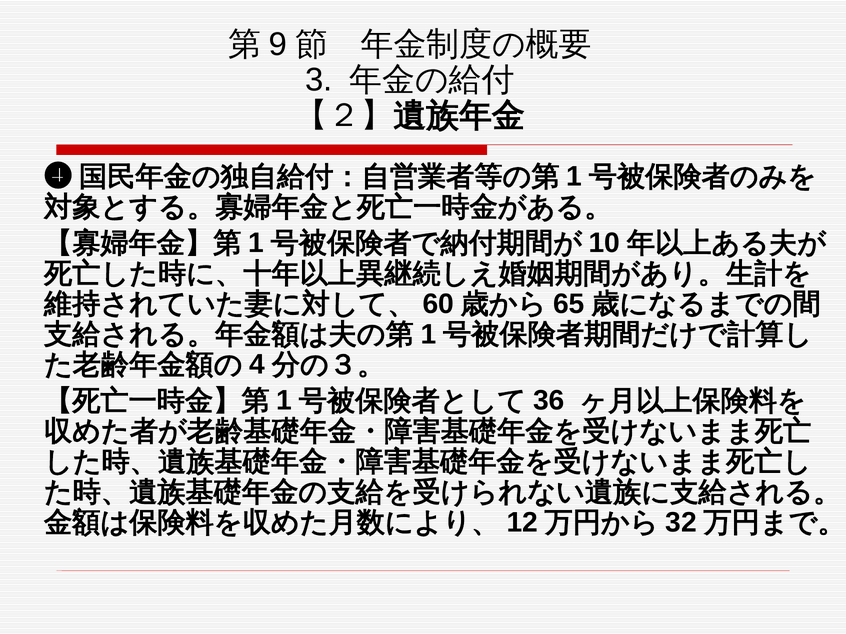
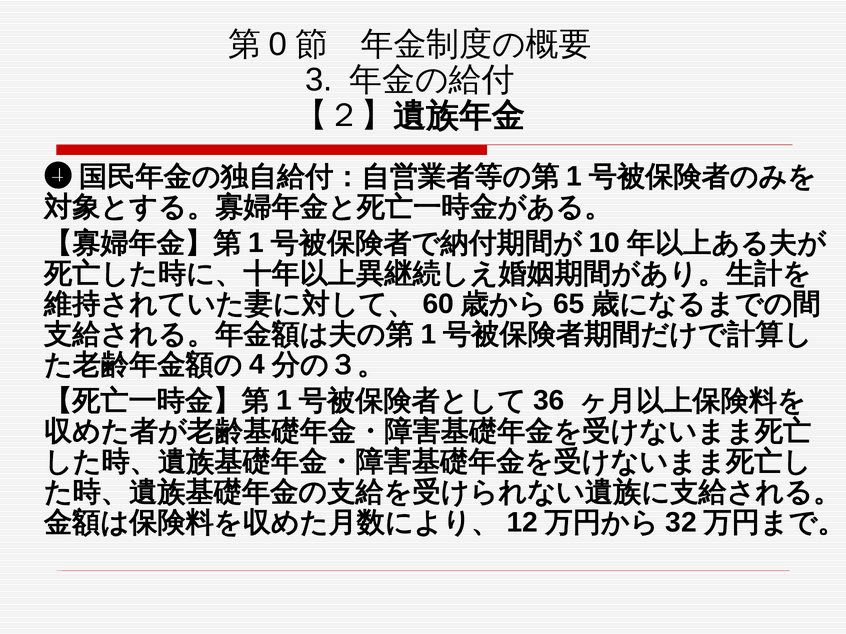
9: 9 -> 0
